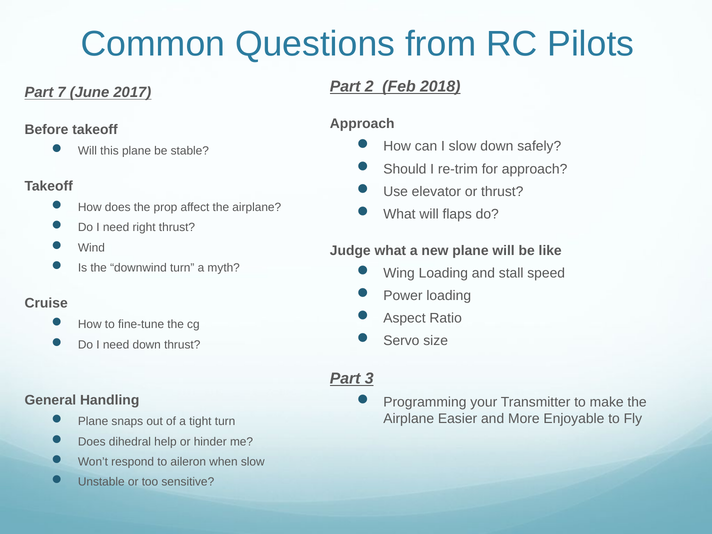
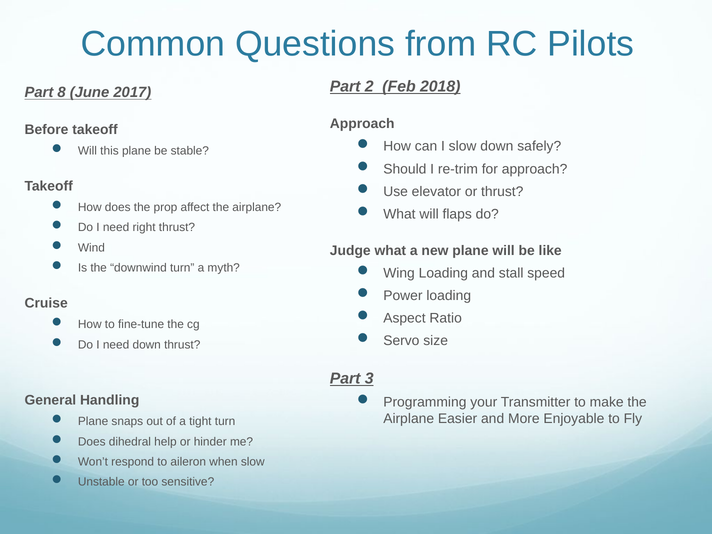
7: 7 -> 8
